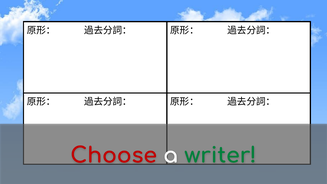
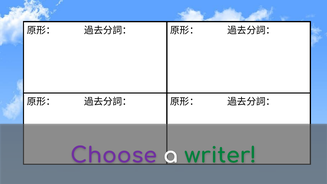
Choose colour: red -> purple
